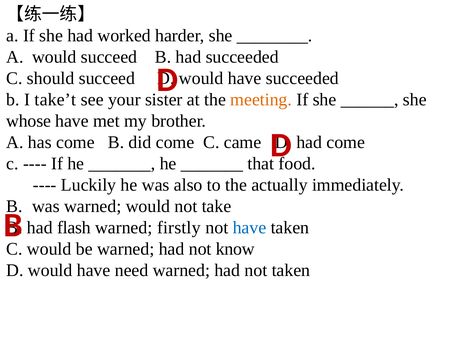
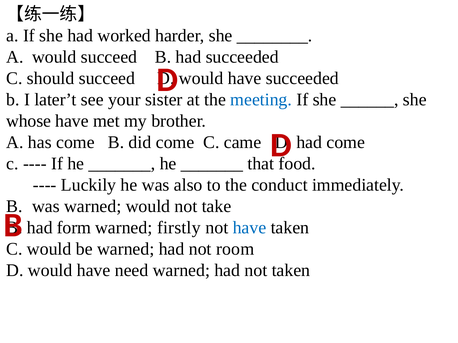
take’t: take’t -> later’t
meeting colour: orange -> blue
actually: actually -> conduct
flash: flash -> form
know: know -> room
